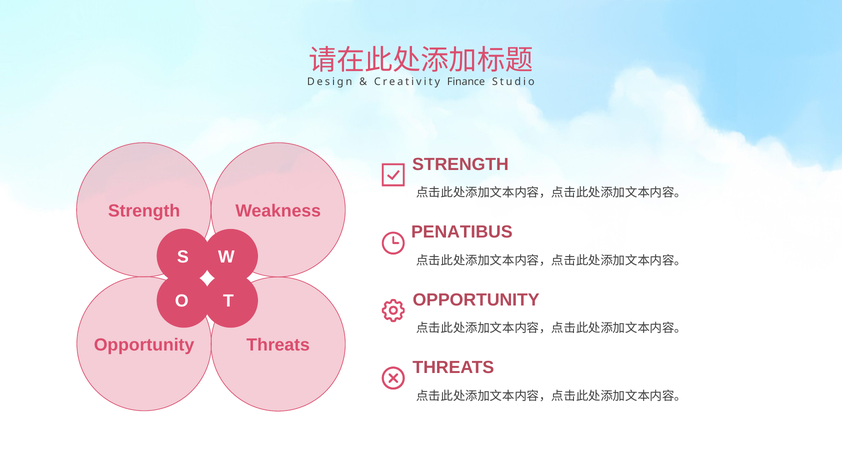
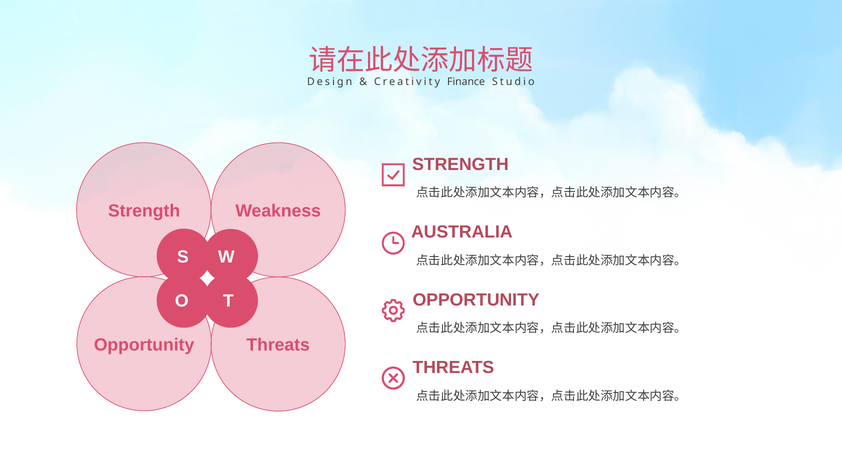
PENATIBUS: PENATIBUS -> AUSTRALIA
